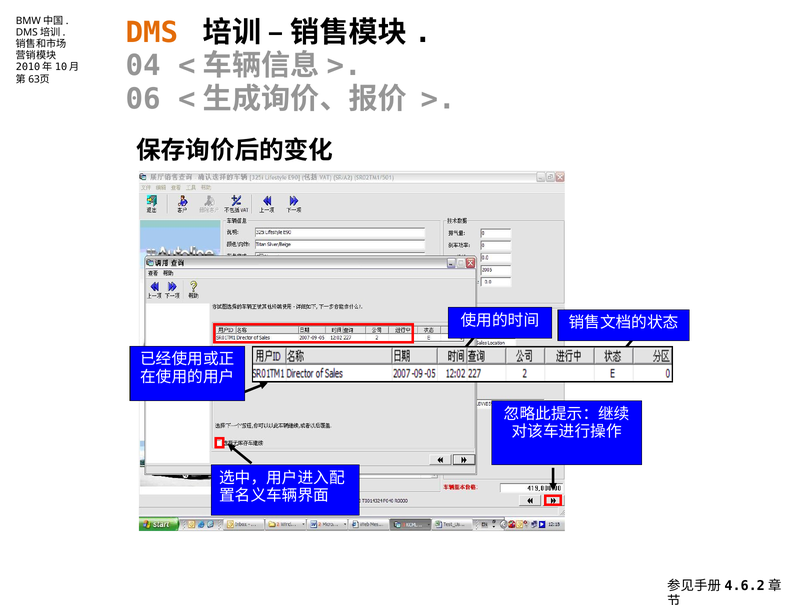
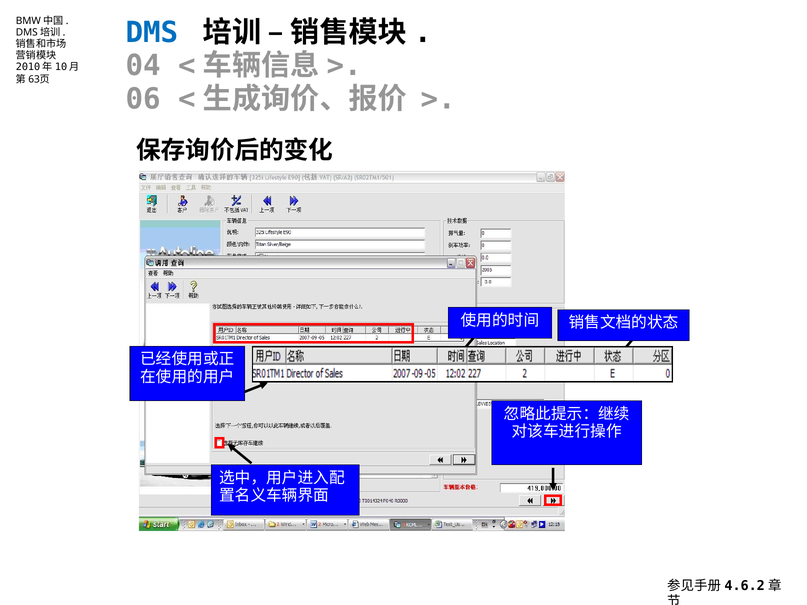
DMS colour: orange -> blue
